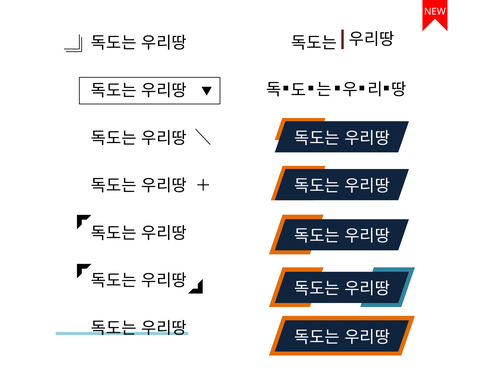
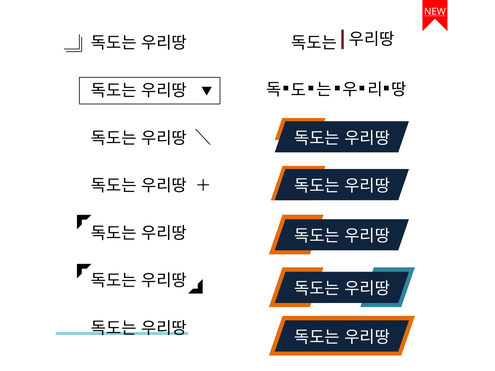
NEW underline: none -> present
